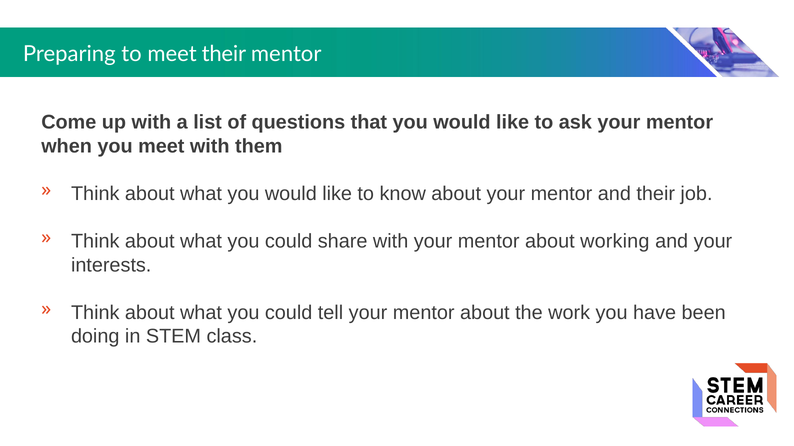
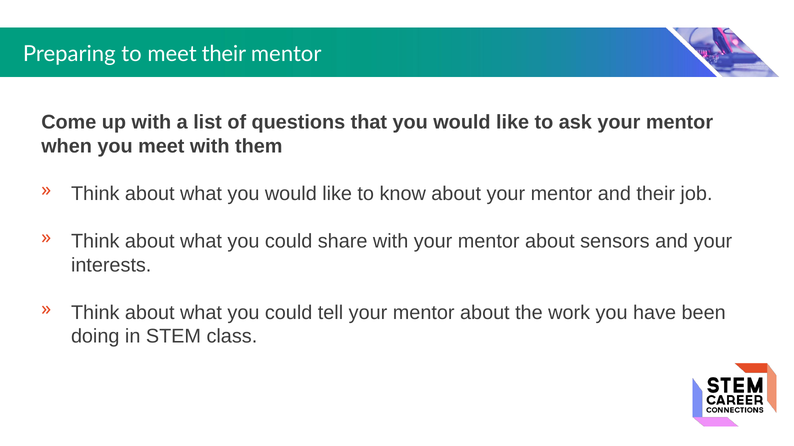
working: working -> sensors
